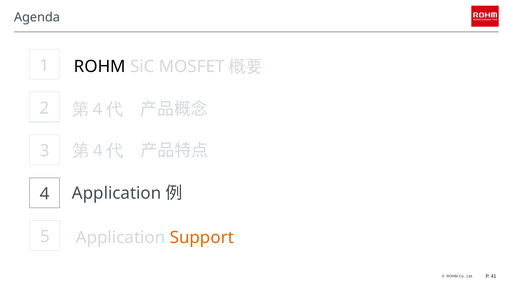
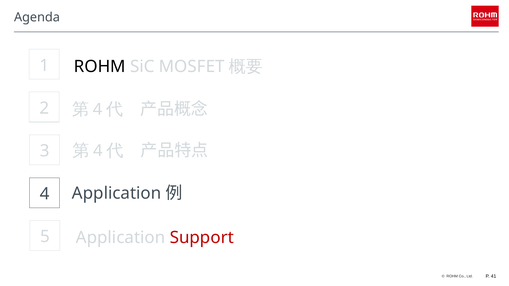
Support colour: orange -> red
